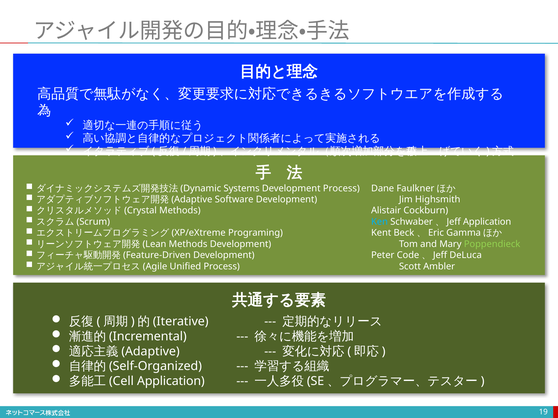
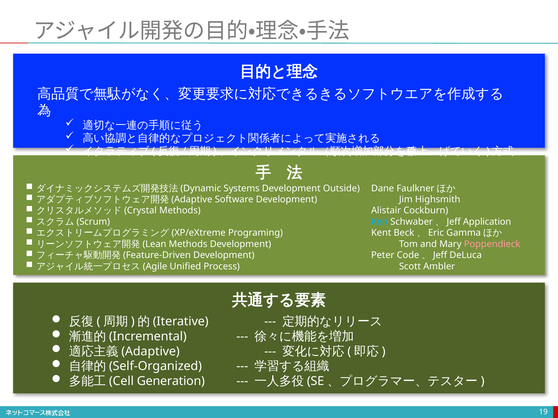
Development Process: Process -> Outside
Poppendieck colour: light green -> pink
Application at (171, 381): Application -> Generation
